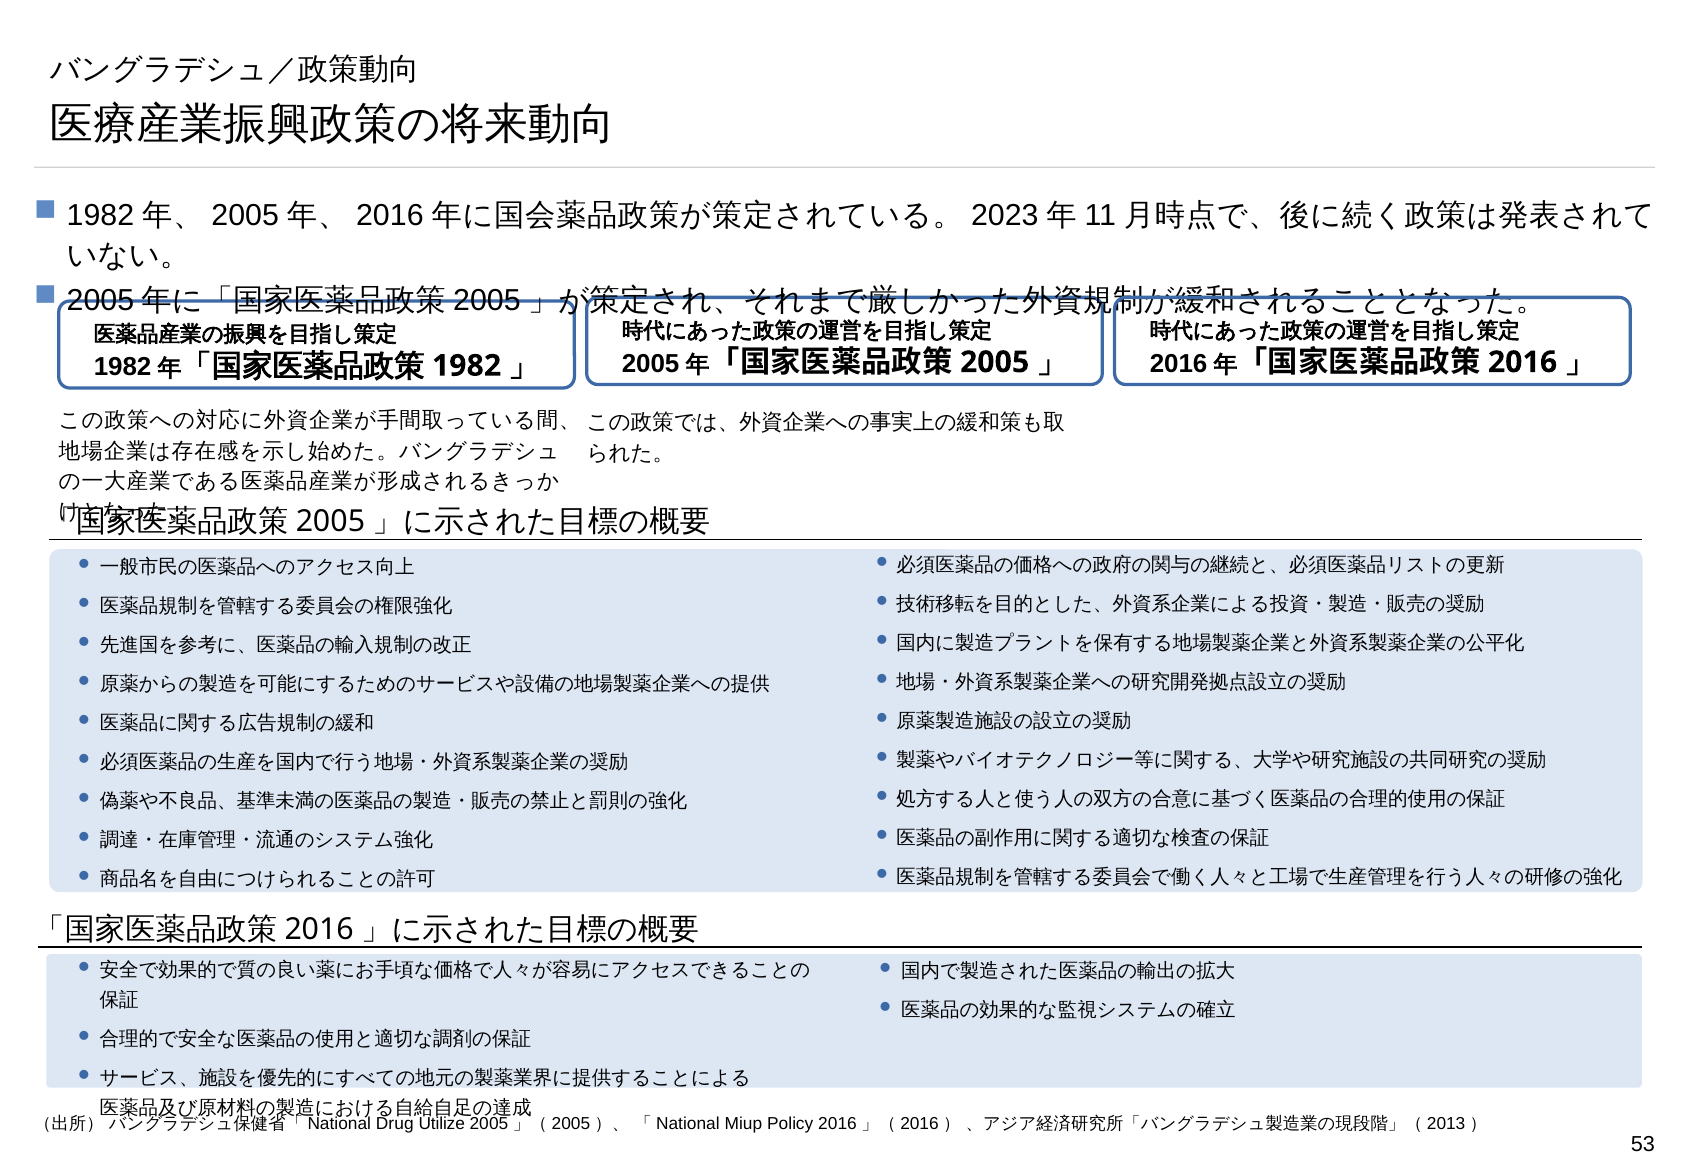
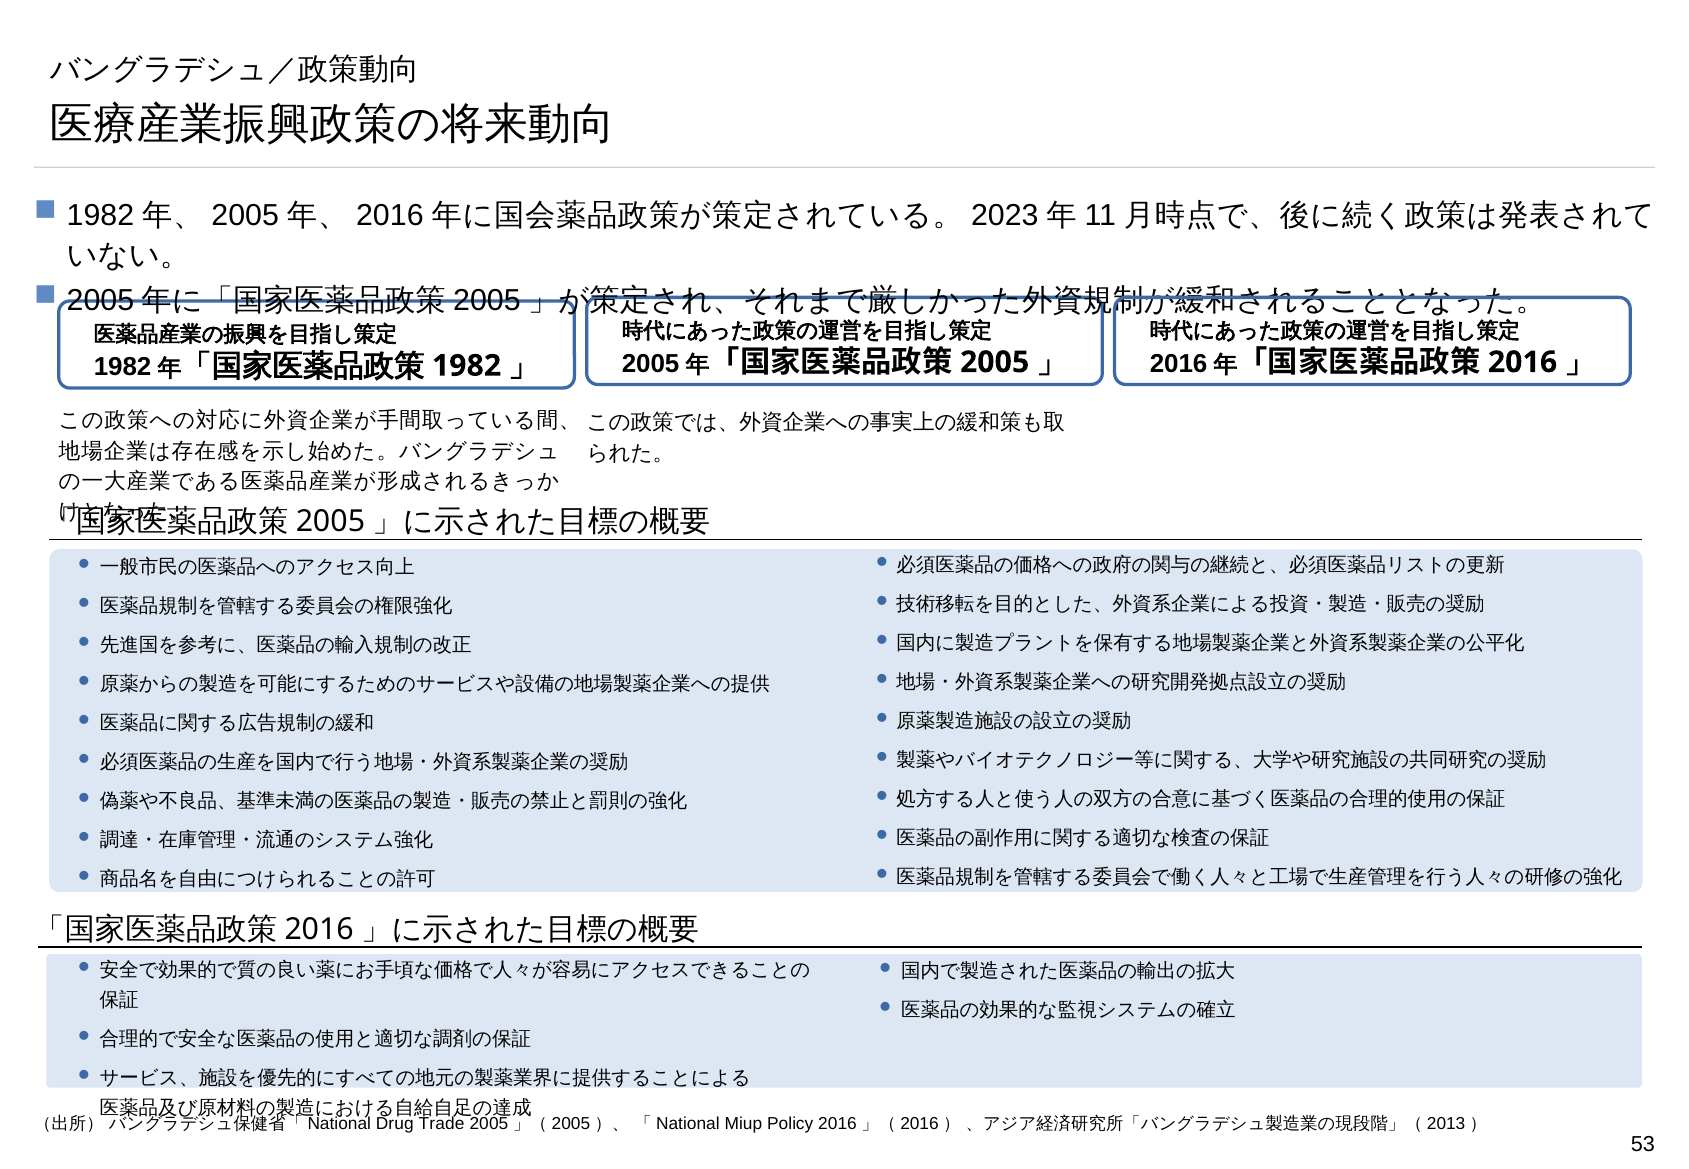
Utilize: Utilize -> Trade
